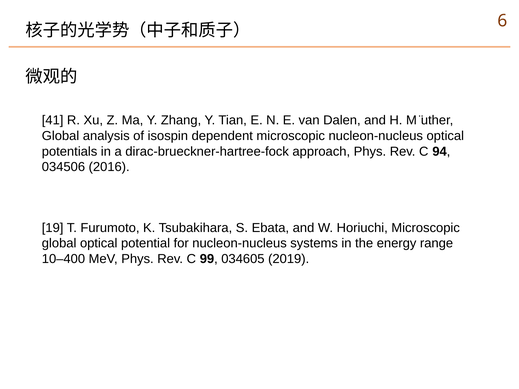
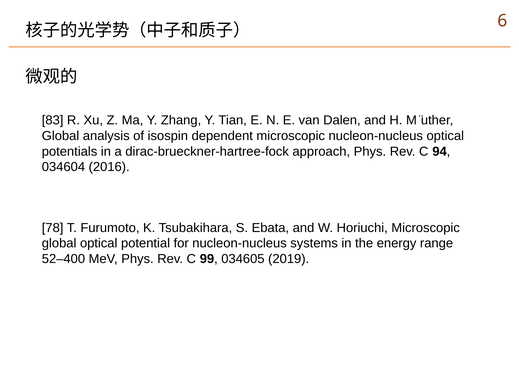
41: 41 -> 83
034506: 034506 -> 034604
19: 19 -> 78
10–400: 10–400 -> 52–400
